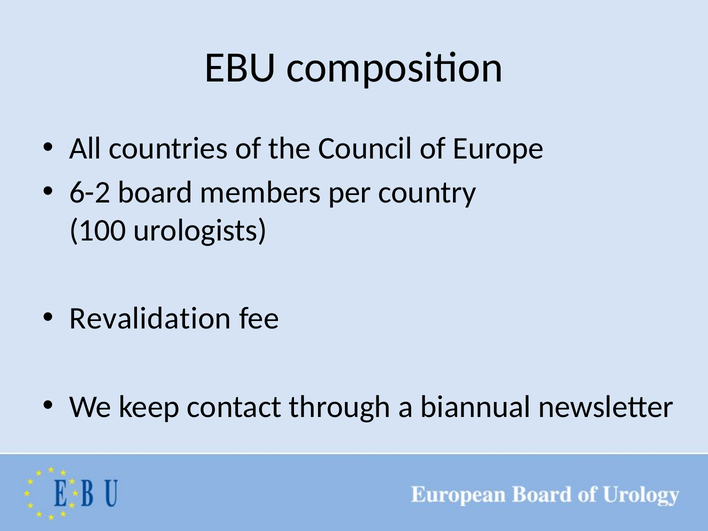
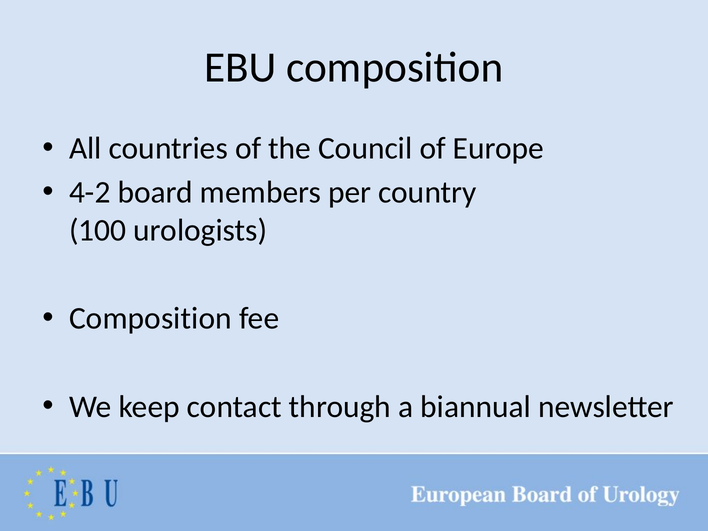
6-2: 6-2 -> 4-2
Revalidation at (150, 319): Revalidation -> Composition
